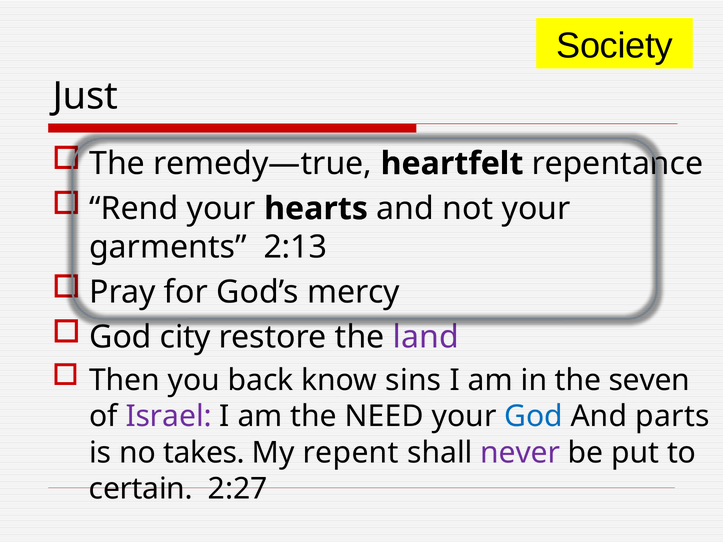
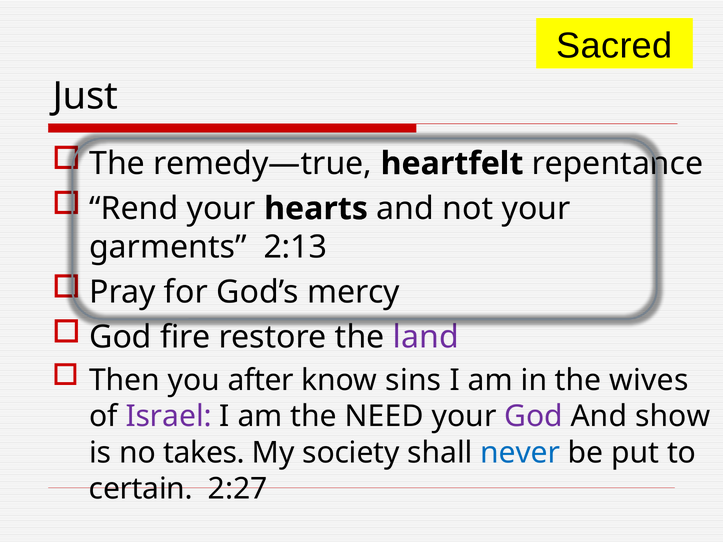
Society: Society -> Sacred
city: city -> fire
back: back -> after
seven: seven -> wives
God at (534, 417) colour: blue -> purple
parts: parts -> show
repent: repent -> society
never colour: purple -> blue
